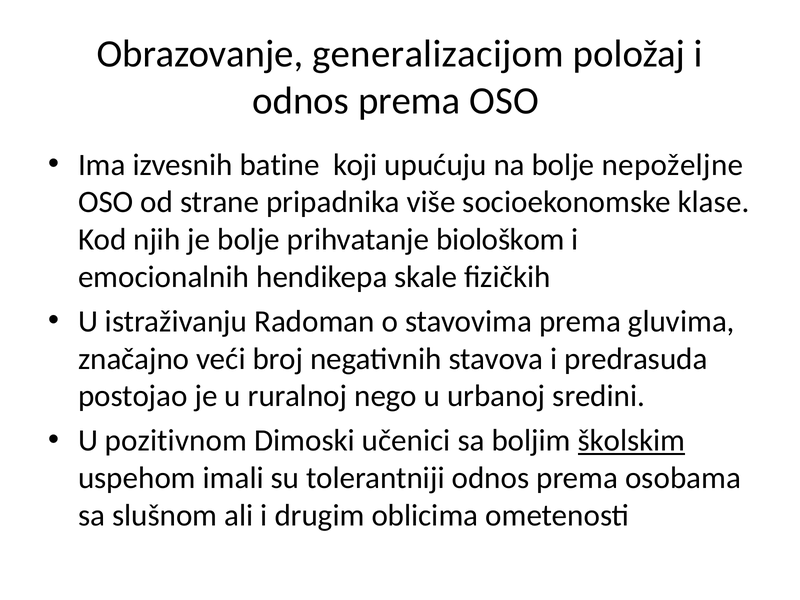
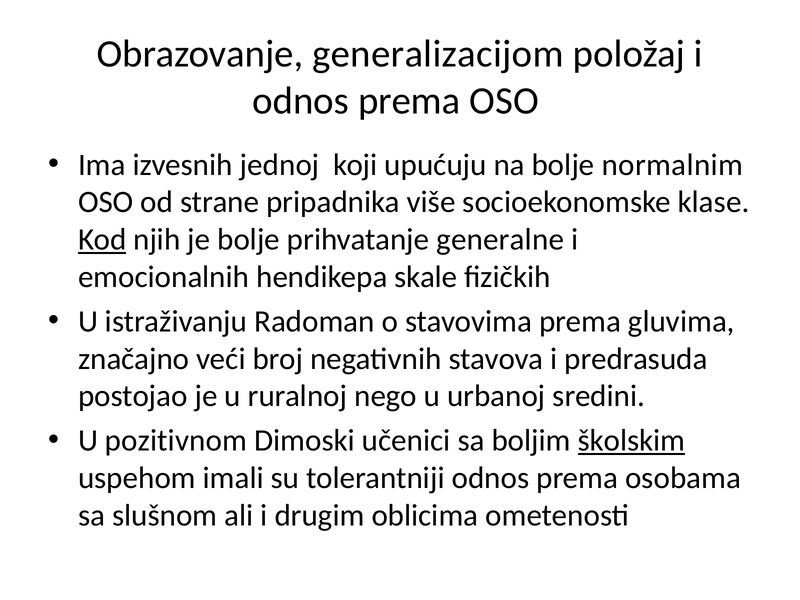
batine: batine -> jednoj
nepoželjne: nepoželjne -> normalnim
Kod underline: none -> present
biološkom: biološkom -> generalne
